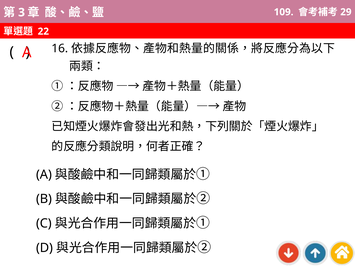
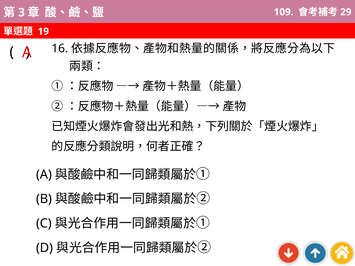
22: 22 -> 19
